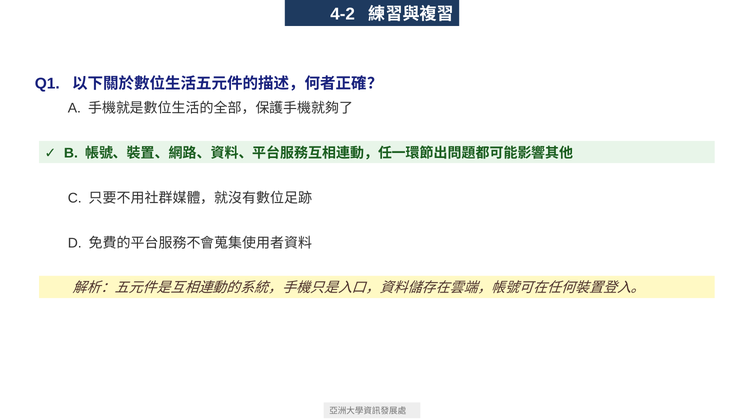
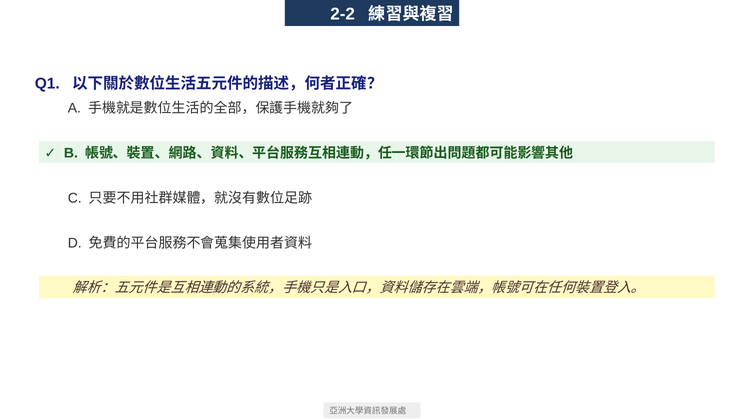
4-2: 4-2 -> 2-2
